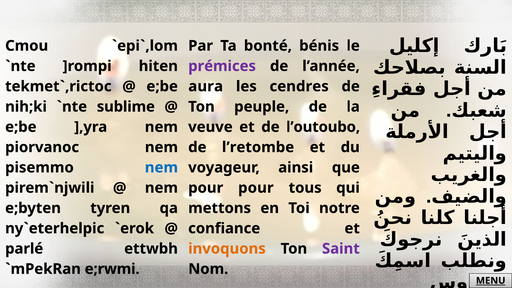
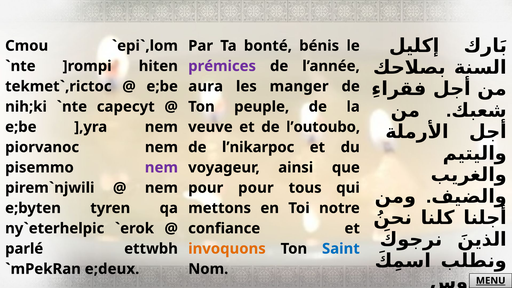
cendres: cendres -> manger
sublime: sublime -> capecyt
l’retombe: l’retombe -> l’nikarpoc
nem at (161, 168) colour: blue -> purple
Saint colour: purple -> blue
e;rwmi: e;rwmi -> e;deux
